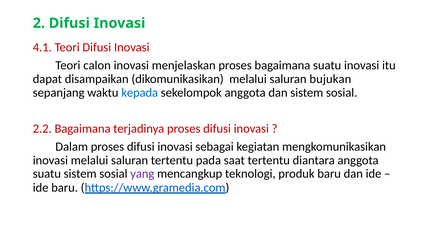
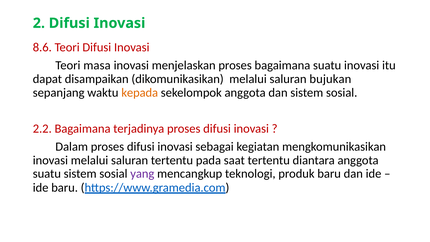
4.1: 4.1 -> 8.6
calon: calon -> masa
kepada colour: blue -> orange
